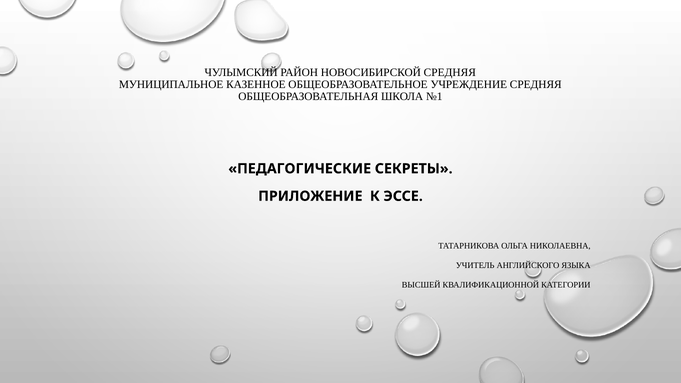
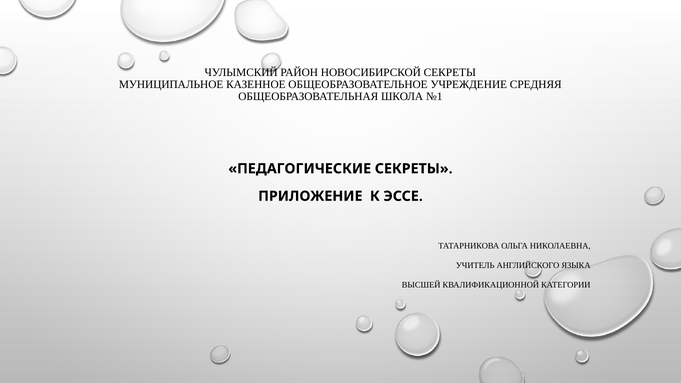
НОВОСИБИРСКОЙ СРЕДНЯЯ: СРЕДНЯЯ -> СЕКРЕТЫ
